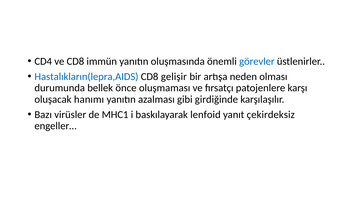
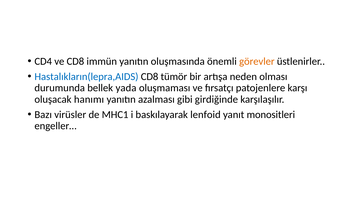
görevler colour: blue -> orange
gelişir: gelişir -> tümör
önce: önce -> yada
çekirdeksiz: çekirdeksiz -> monositleri
